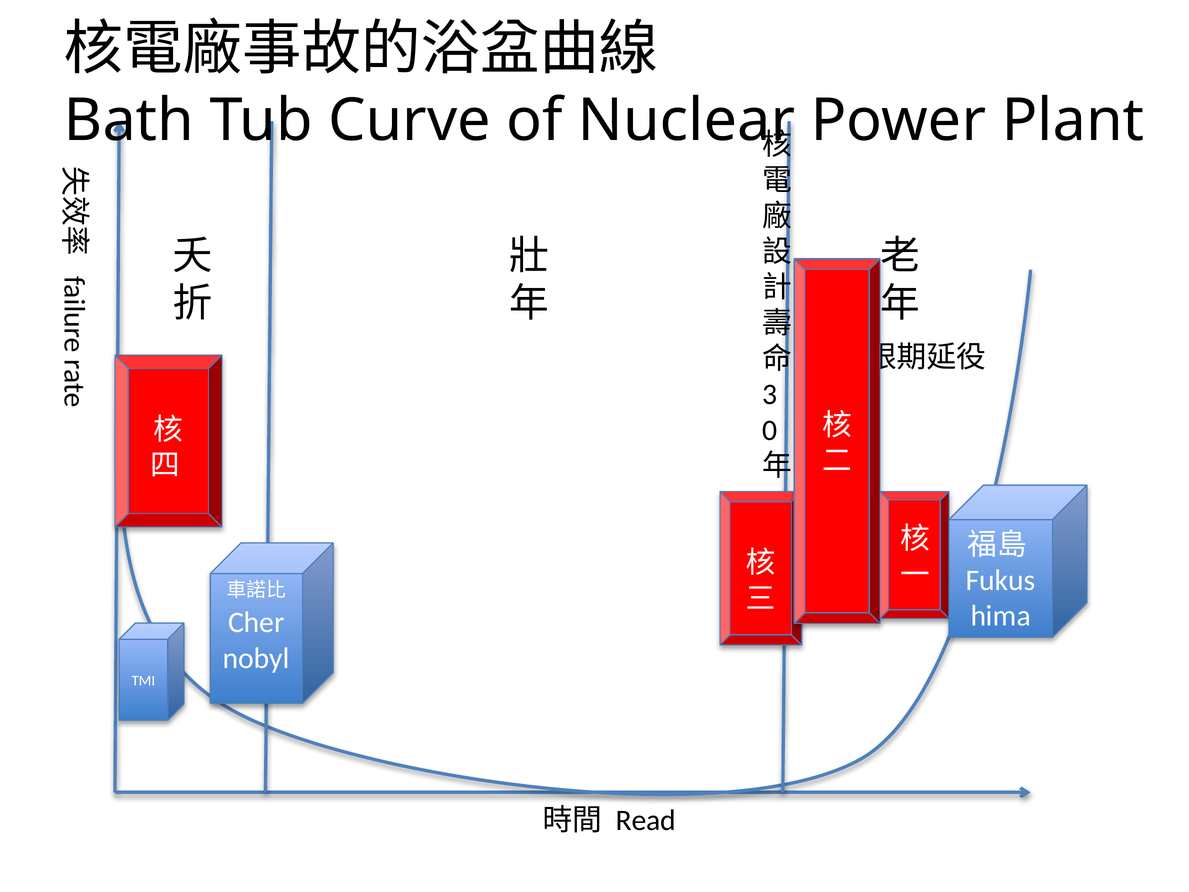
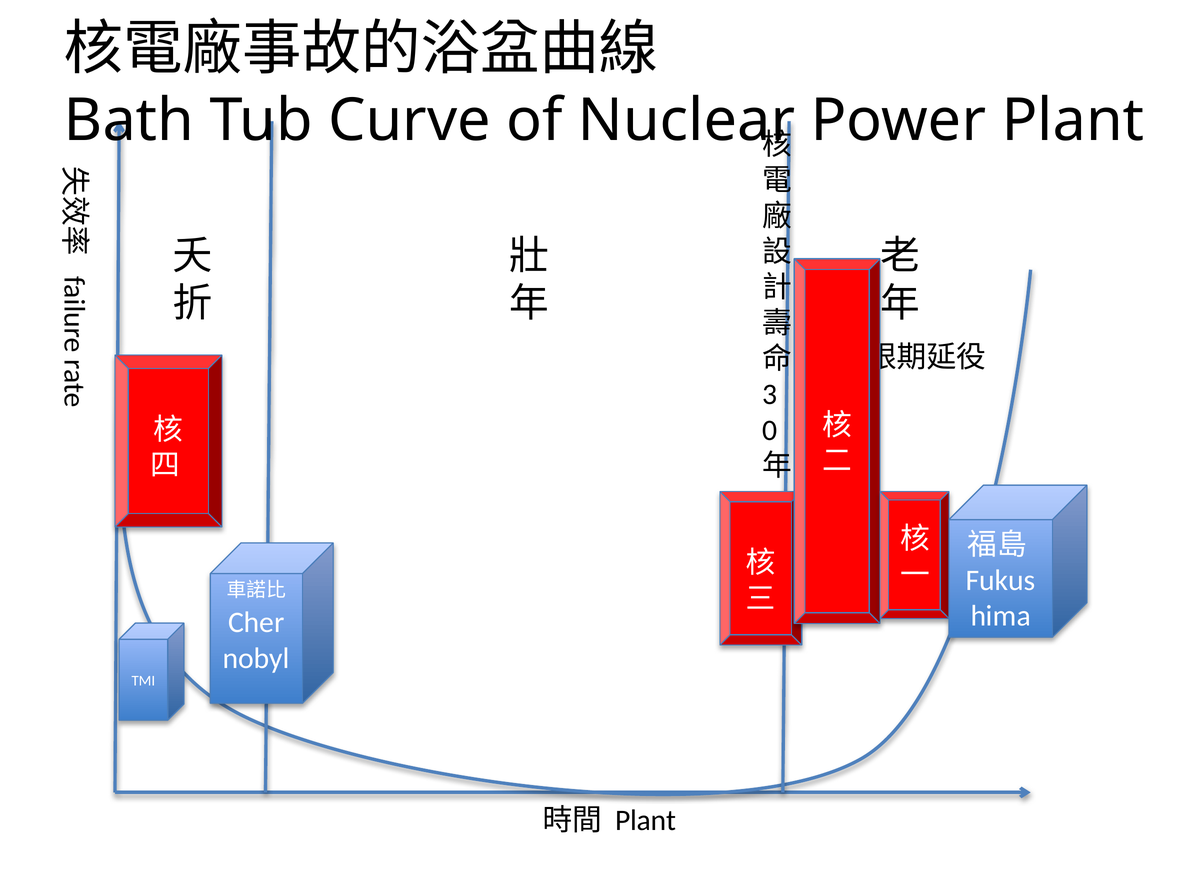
Read at (646, 820): Read -> Plant
